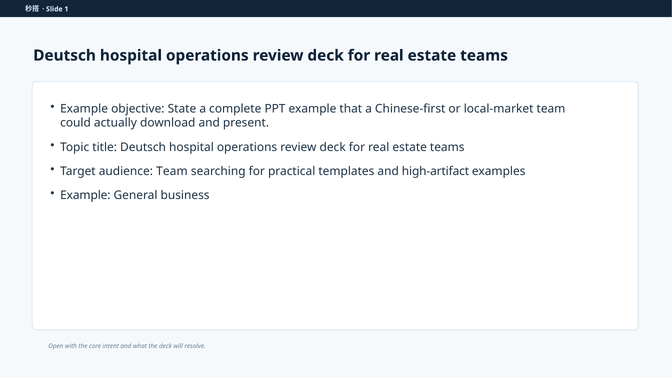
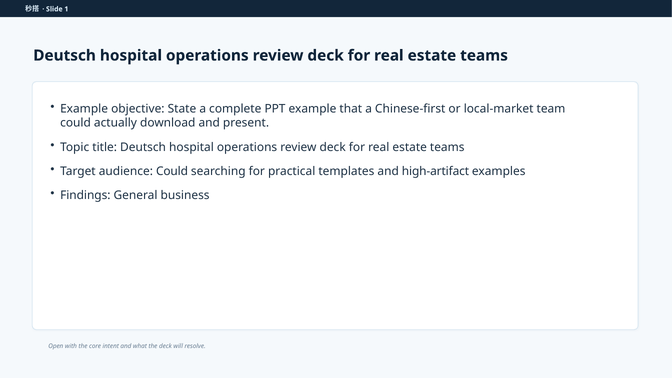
audience Team: Team -> Could
Example at (85, 195): Example -> Findings
